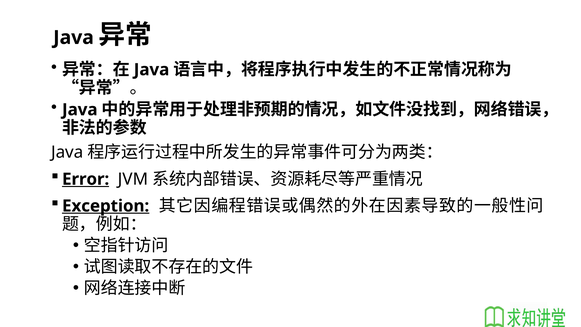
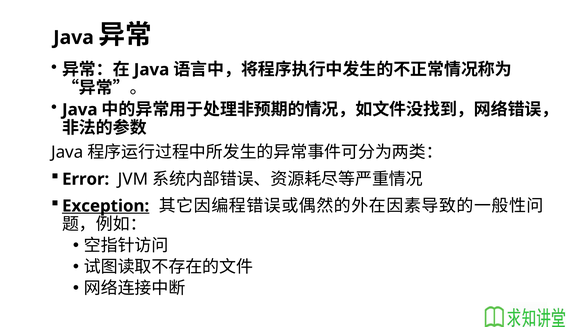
Error underline: present -> none
